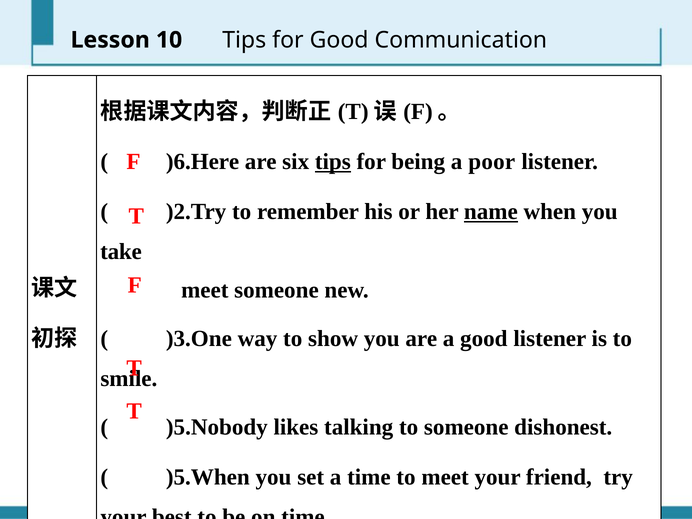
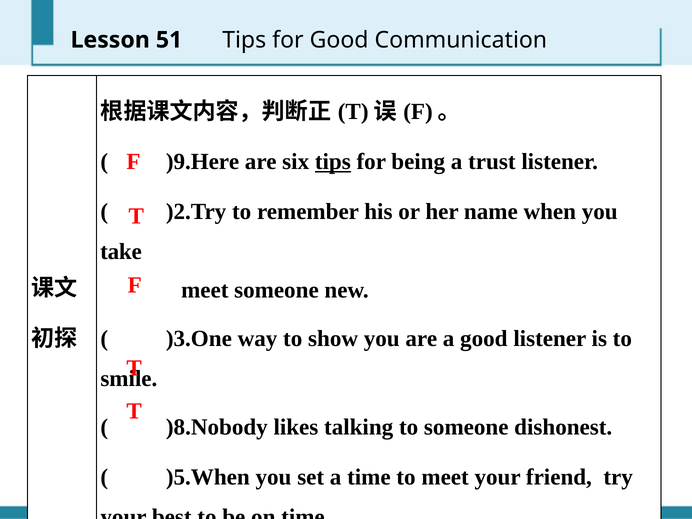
10: 10 -> 51
)6.Here: )6.Here -> )9.Here
poor: poor -> trust
name underline: present -> none
)5.Nobody: )5.Nobody -> )8.Nobody
